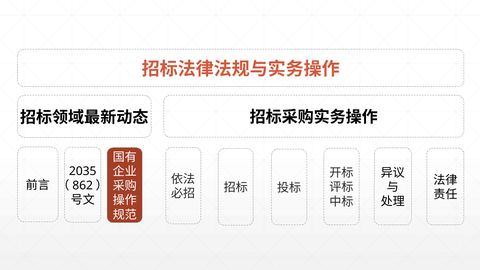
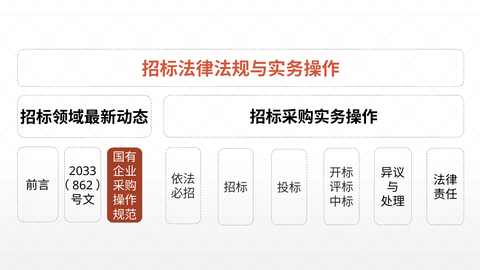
2035: 2035 -> 2033
